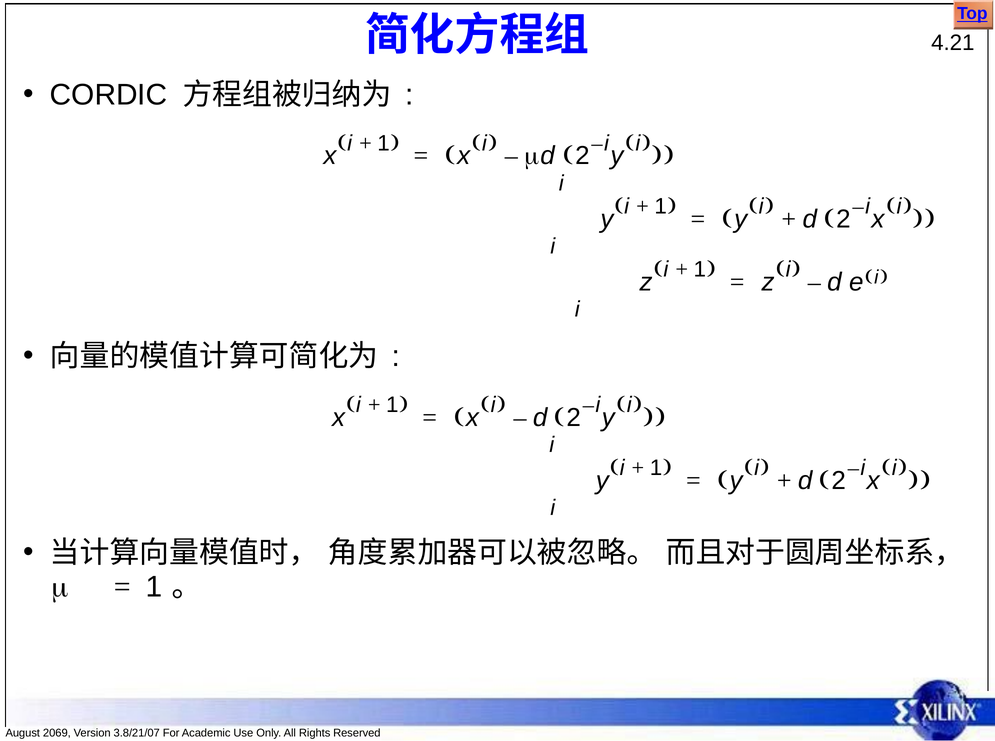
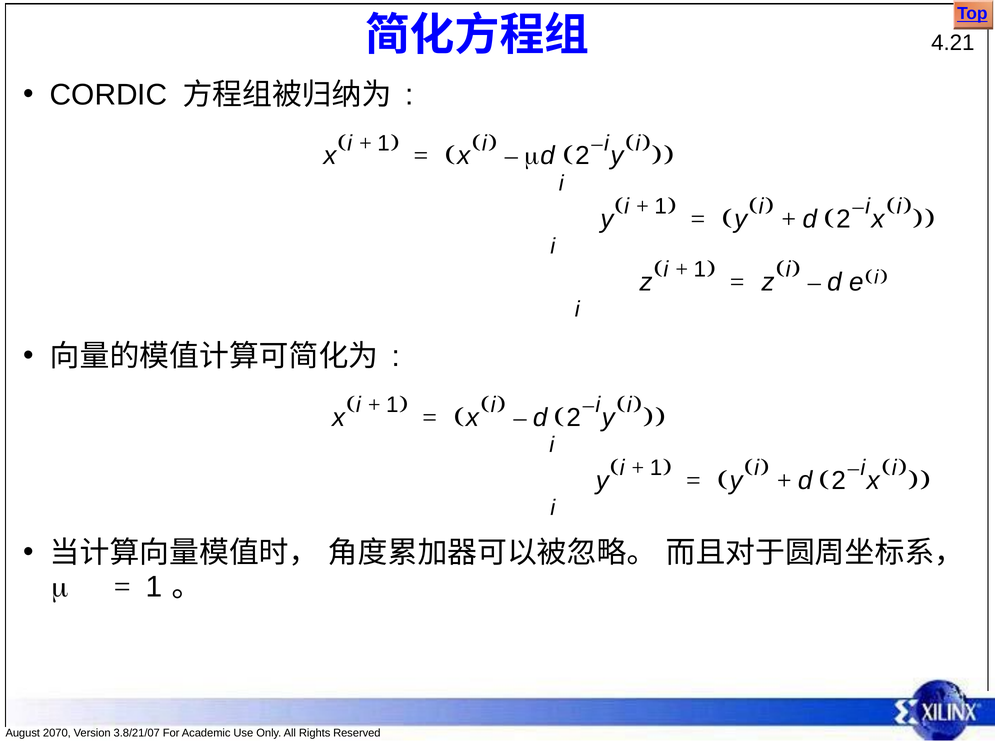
2069: 2069 -> 2070
